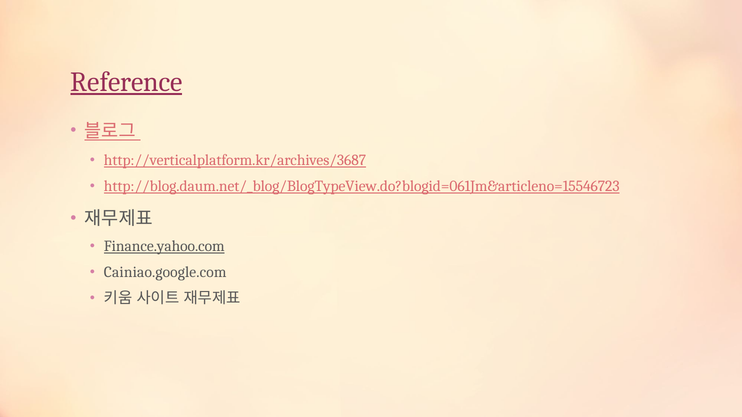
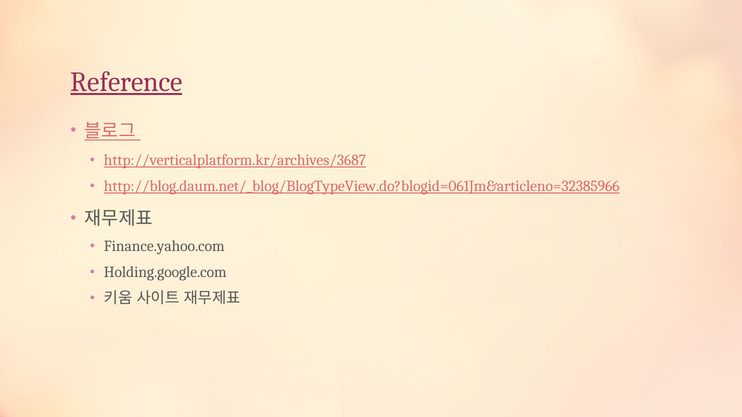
http://blog.daum.net/_blog/BlogTypeView.do?blogid=061Jm&articleno=15546723: http://blog.daum.net/_blog/BlogTypeView.do?blogid=061Jm&articleno=15546723 -> http://blog.daum.net/_blog/BlogTypeView.do?blogid=061Jm&articleno=32385966
Finance.yahoo.com underline: present -> none
Cainiao.google.com: Cainiao.google.com -> Holding.google.com
